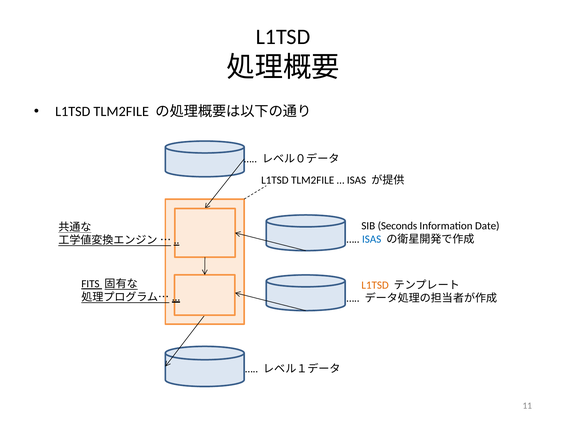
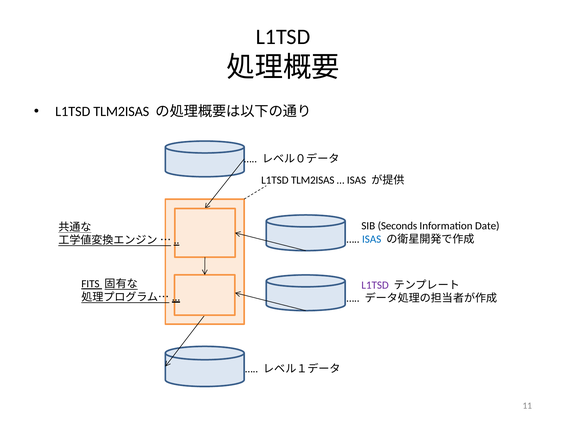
TLM2FILE at (121, 111): TLM2FILE -> TLM2ISAS
TLM2FILE at (313, 180): TLM2FILE -> TLM2ISAS
L1TSD at (375, 285) colour: orange -> purple
